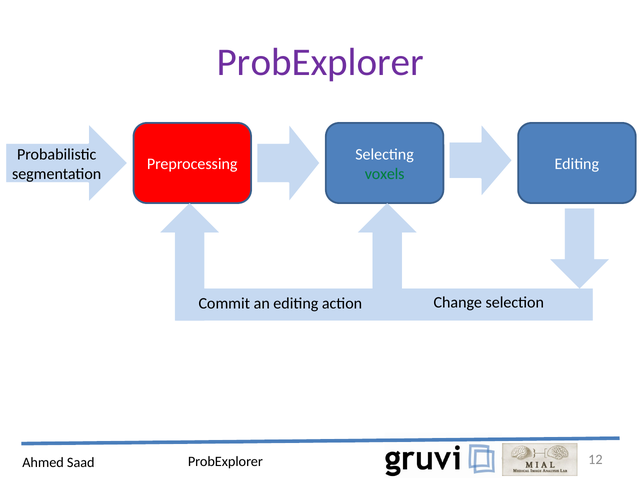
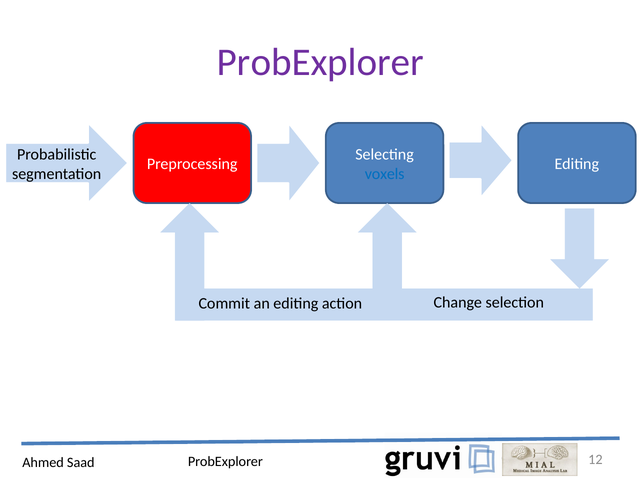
voxels colour: green -> blue
